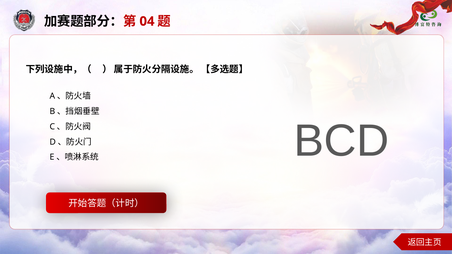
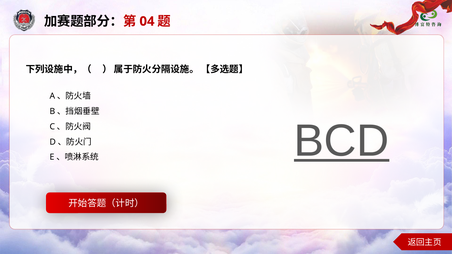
BCD underline: none -> present
